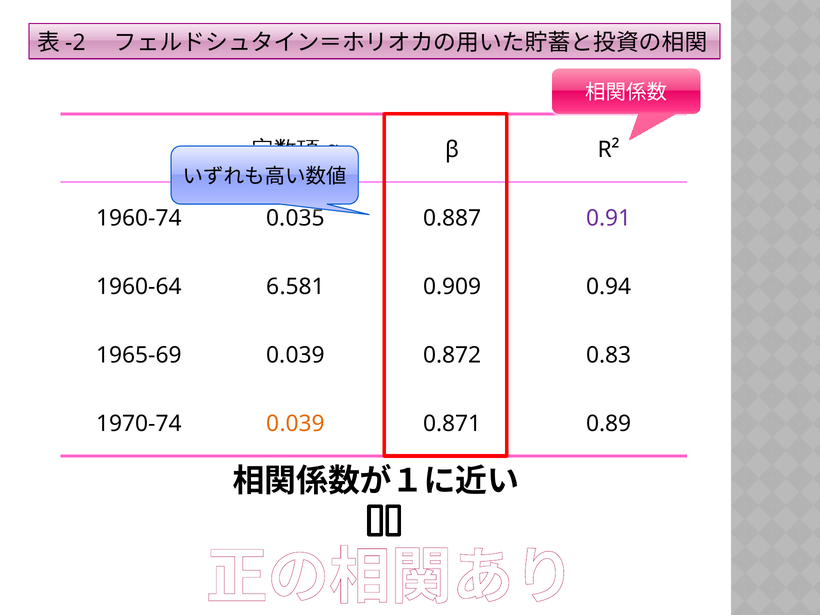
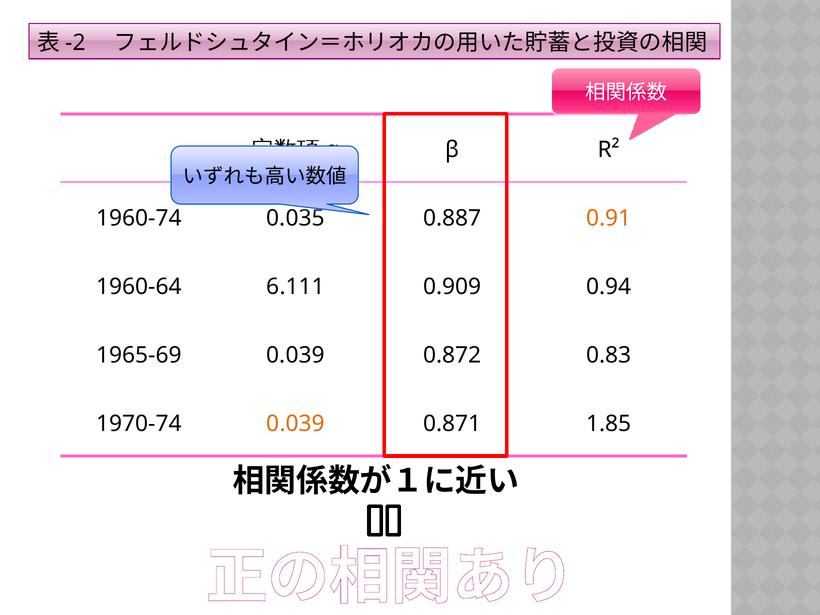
0.91 colour: purple -> orange
6.581: 6.581 -> 6.111
0.89: 0.89 -> 1.85
